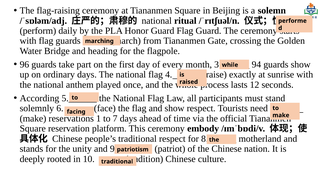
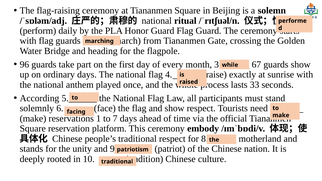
94: 94 -> 67
12: 12 -> 33
